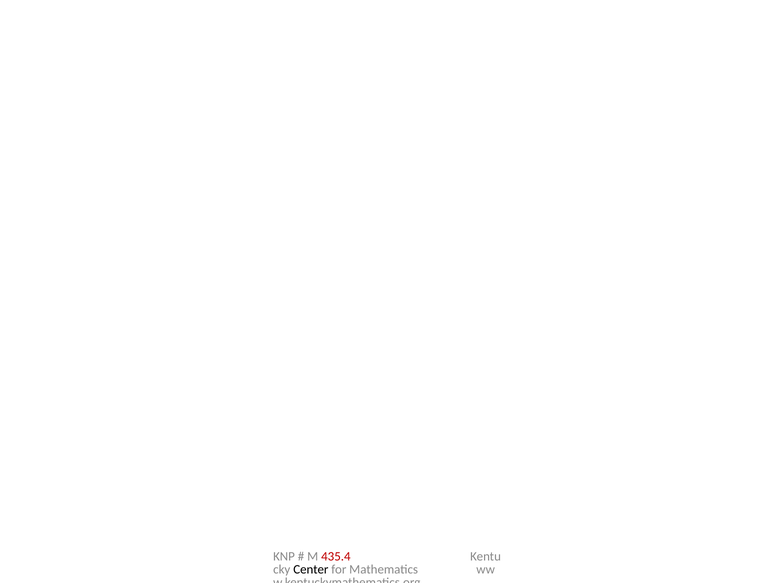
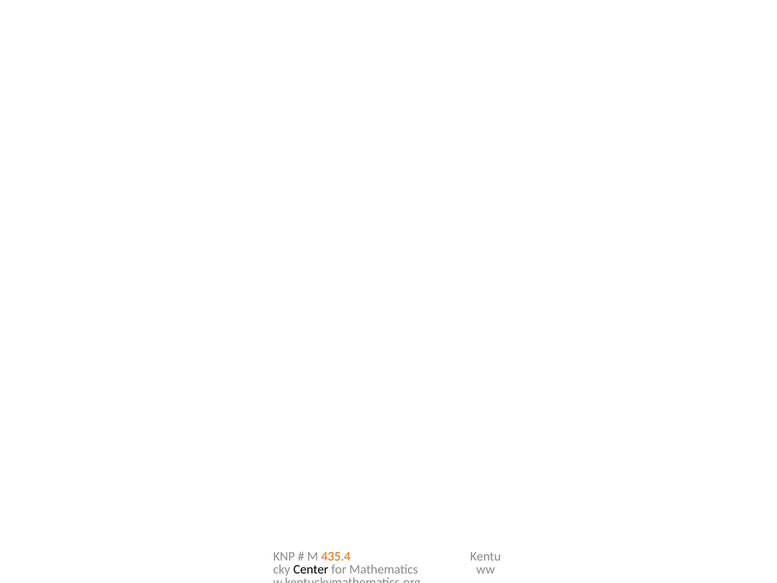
435.4 colour: red -> orange
